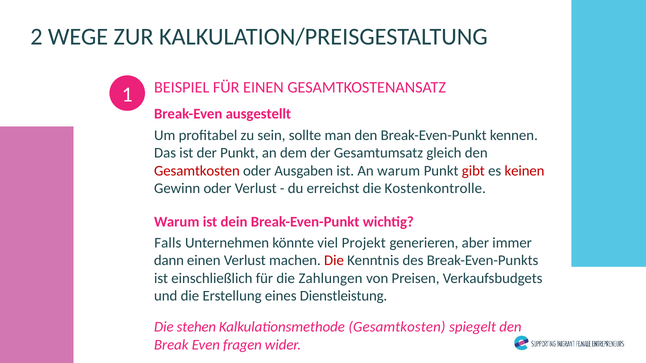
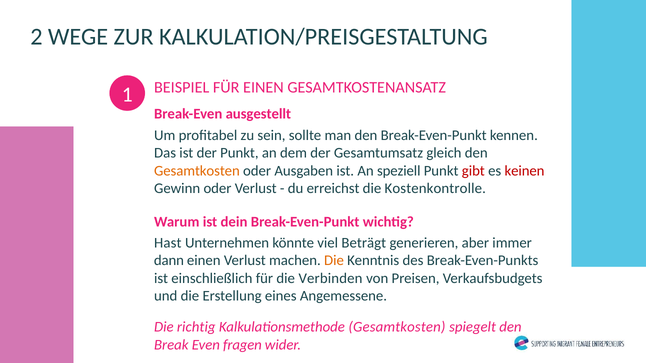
Gesamtkosten at (197, 171) colour: red -> orange
An warum: warum -> speziell
Falls: Falls -> Hast
Projekt: Projekt -> Beträgt
Die at (334, 261) colour: red -> orange
Zahlungen: Zahlungen -> Verbinden
Dienstleistung: Dienstleistung -> Angemessene
stehen: stehen -> richtig
